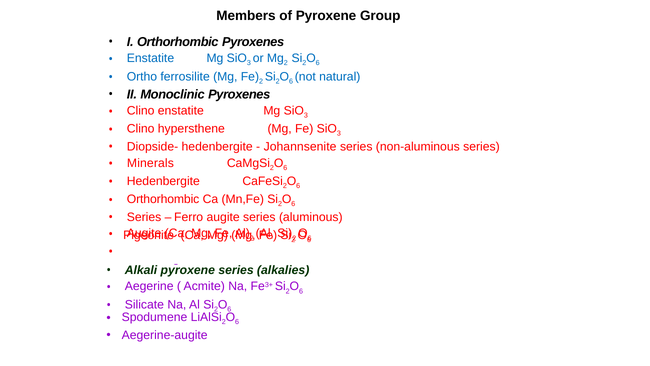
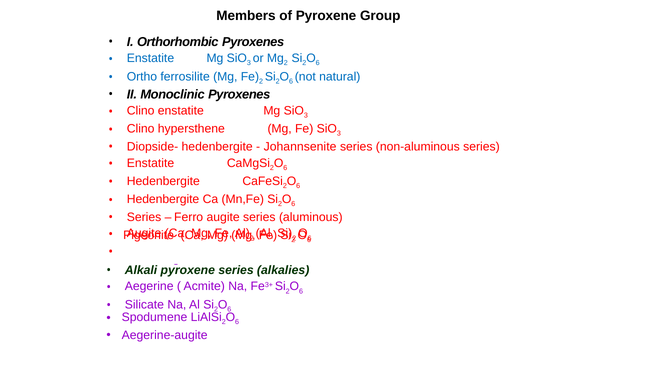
Minerals at (150, 163): Minerals -> Enstatite
Orthorhombic at (163, 199): Orthorhombic -> Hedenbergite
